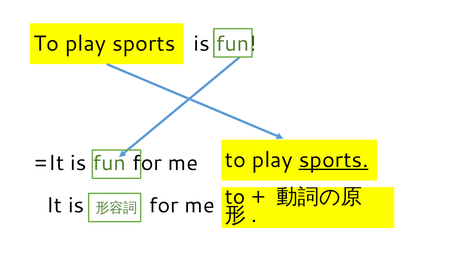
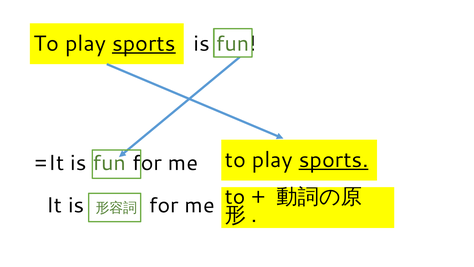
sports at (144, 44) underline: none -> present
